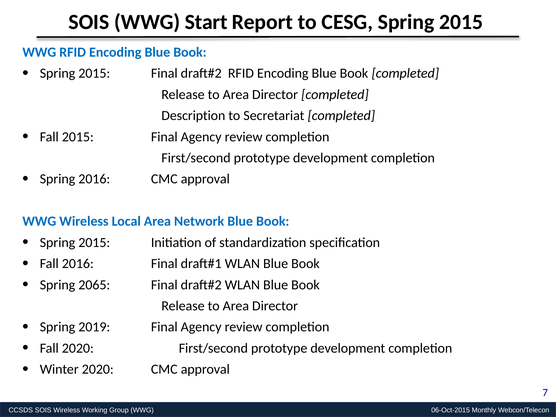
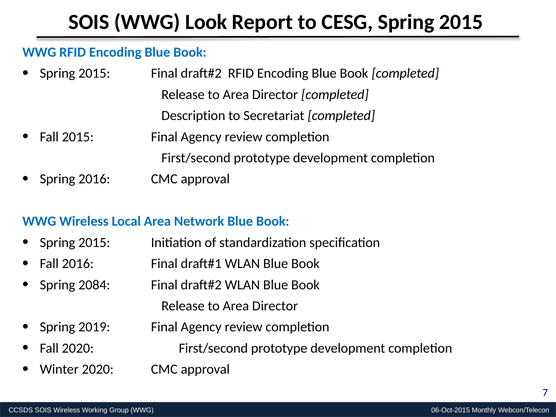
Start: Start -> Look
2065: 2065 -> 2084
